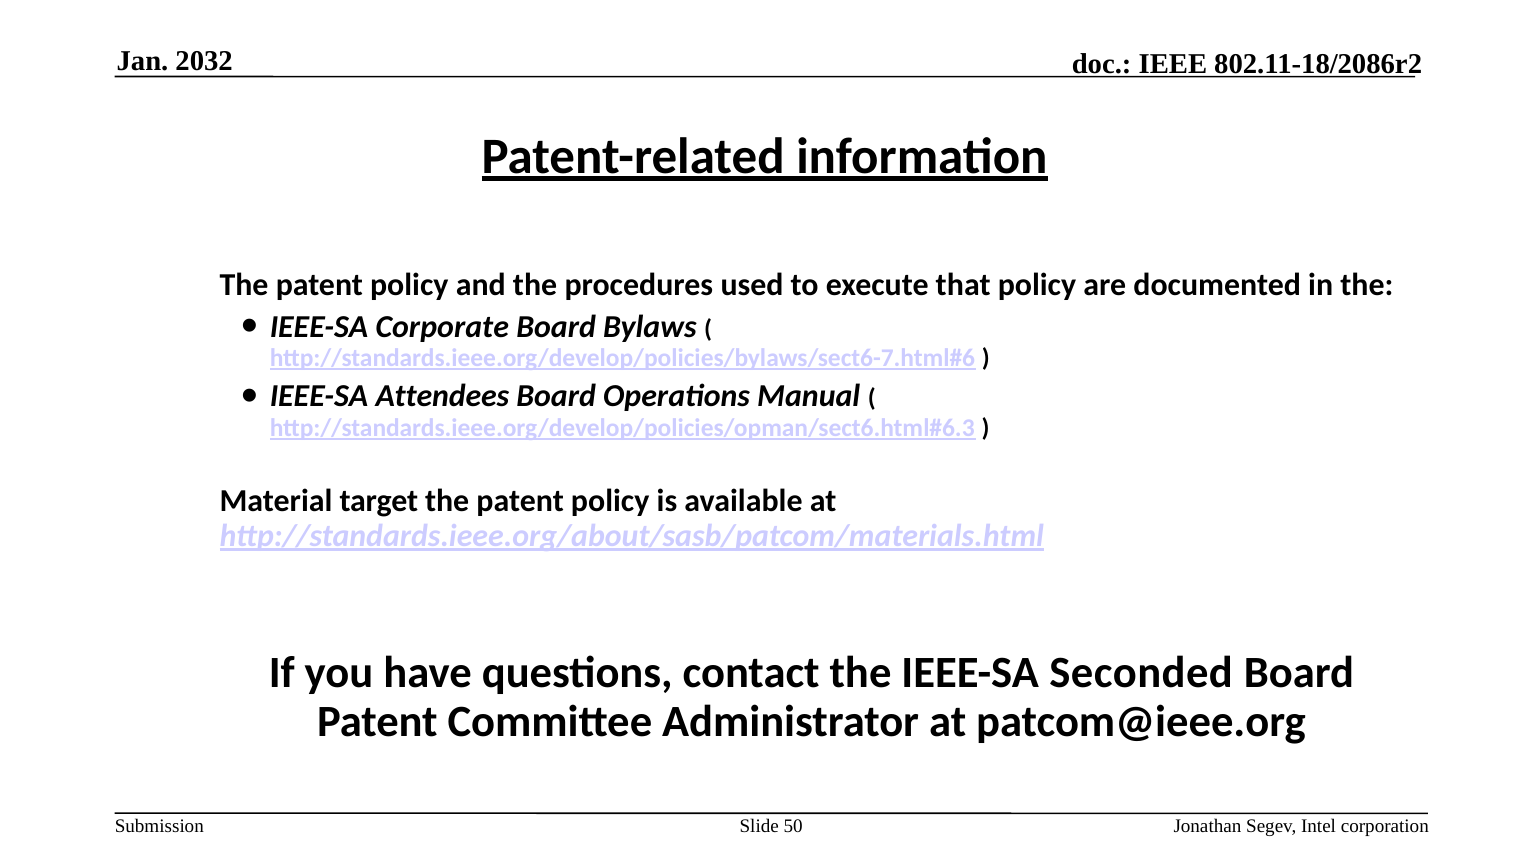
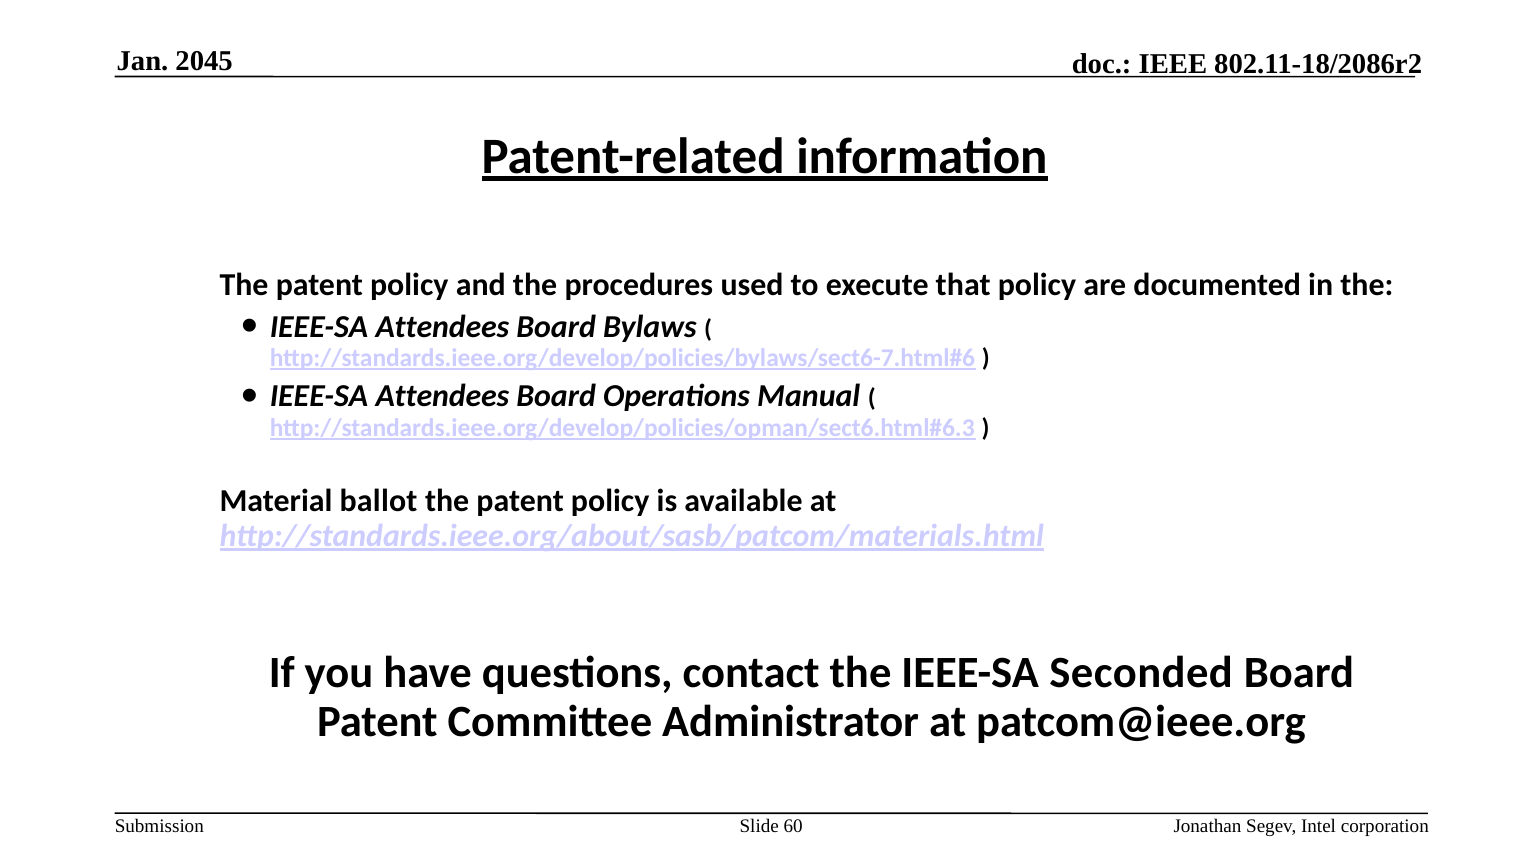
2032: 2032 -> 2045
Corporate at (442, 326): Corporate -> Attendees
target: target -> ballot
50: 50 -> 60
